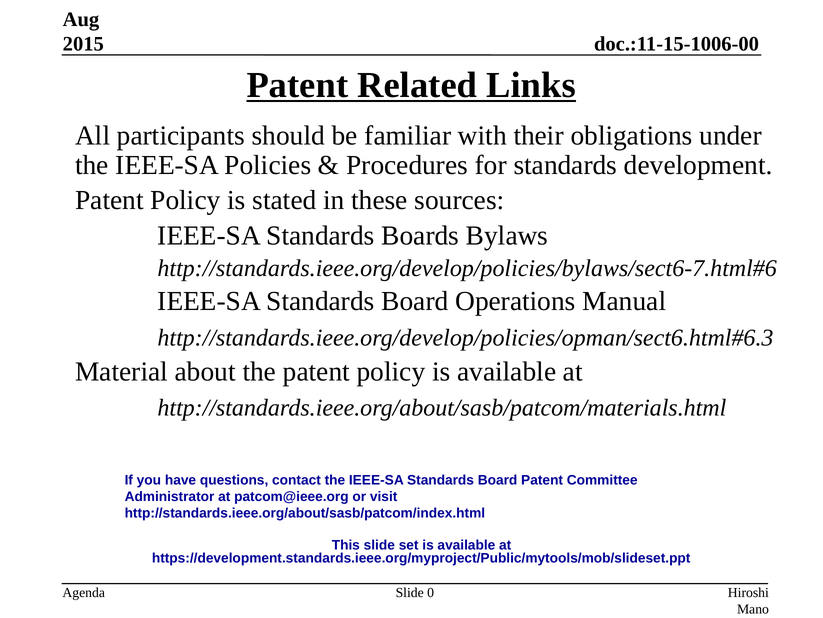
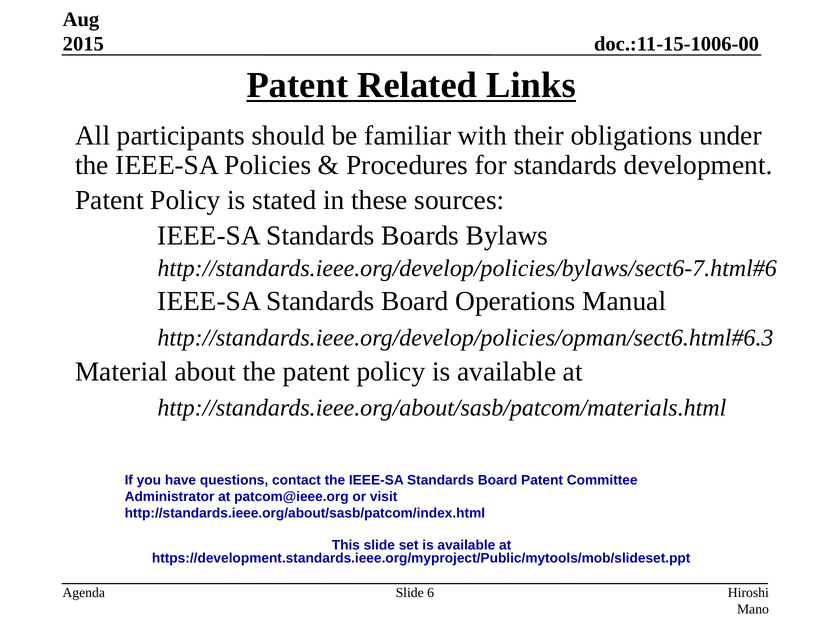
0: 0 -> 6
